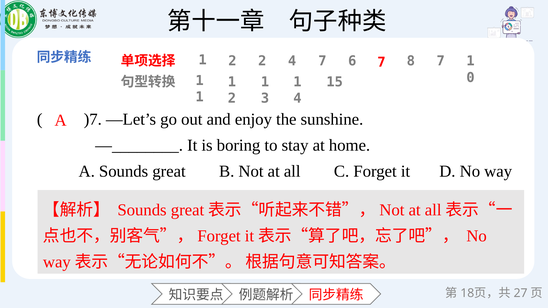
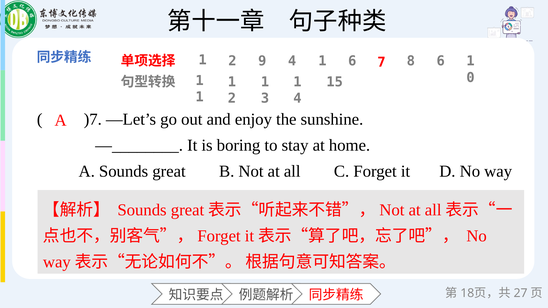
2 2: 2 -> 9
4 7: 7 -> 1
8 7: 7 -> 6
